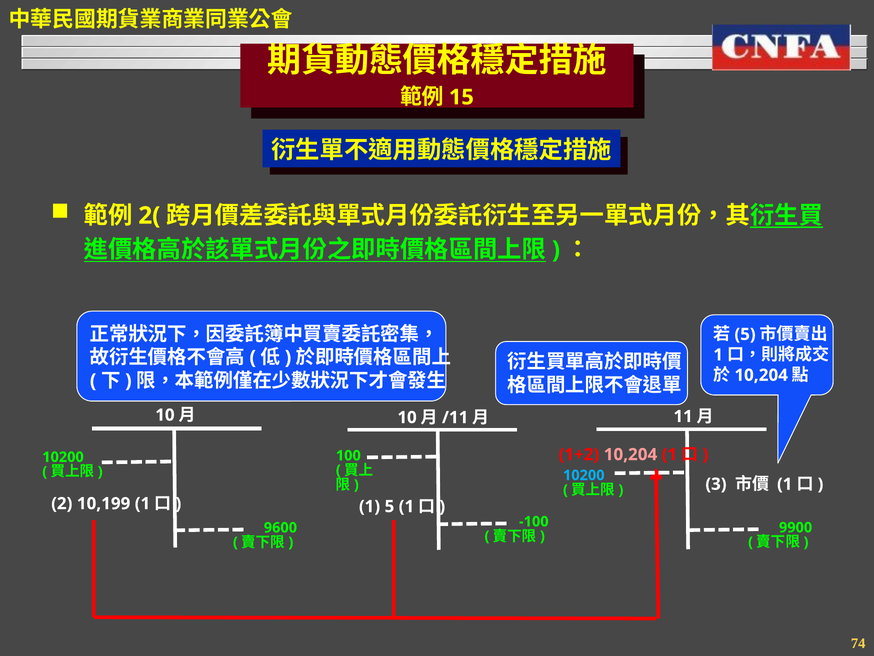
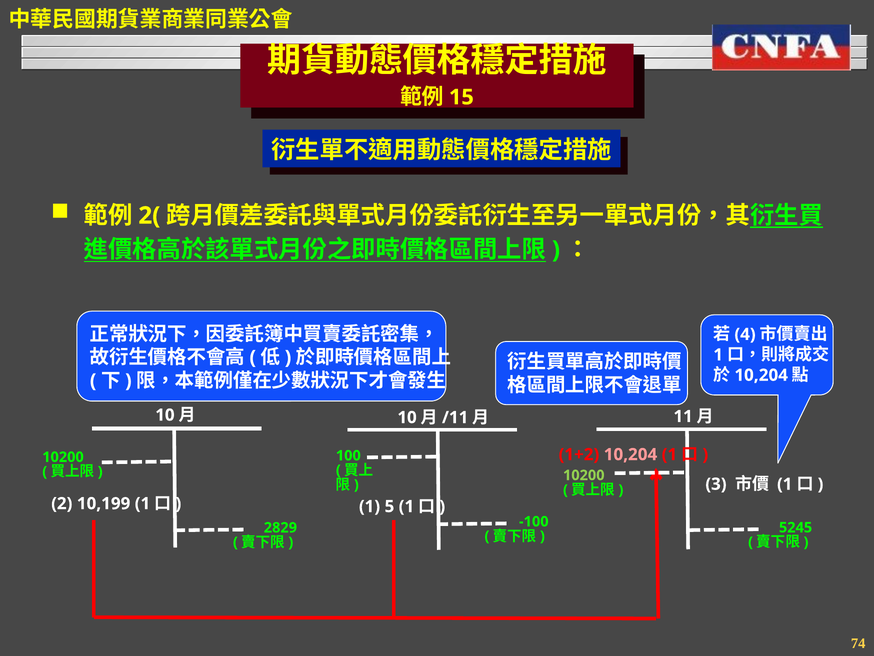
5 at (745, 334): 5 -> 4
10200 at (584, 475) colour: light blue -> light green
9900: 9900 -> 5245
9600: 9600 -> 2829
